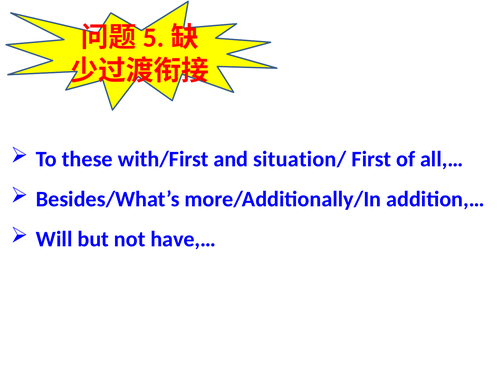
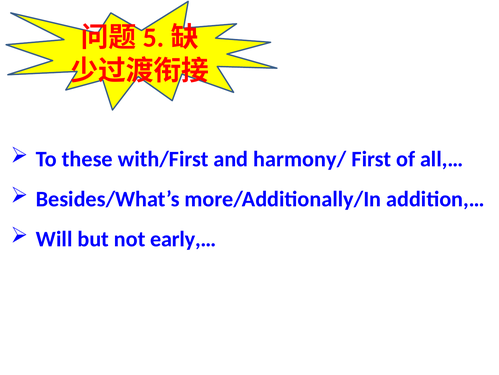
situation/: situation/ -> harmony/
have,…: have,… -> early,…
